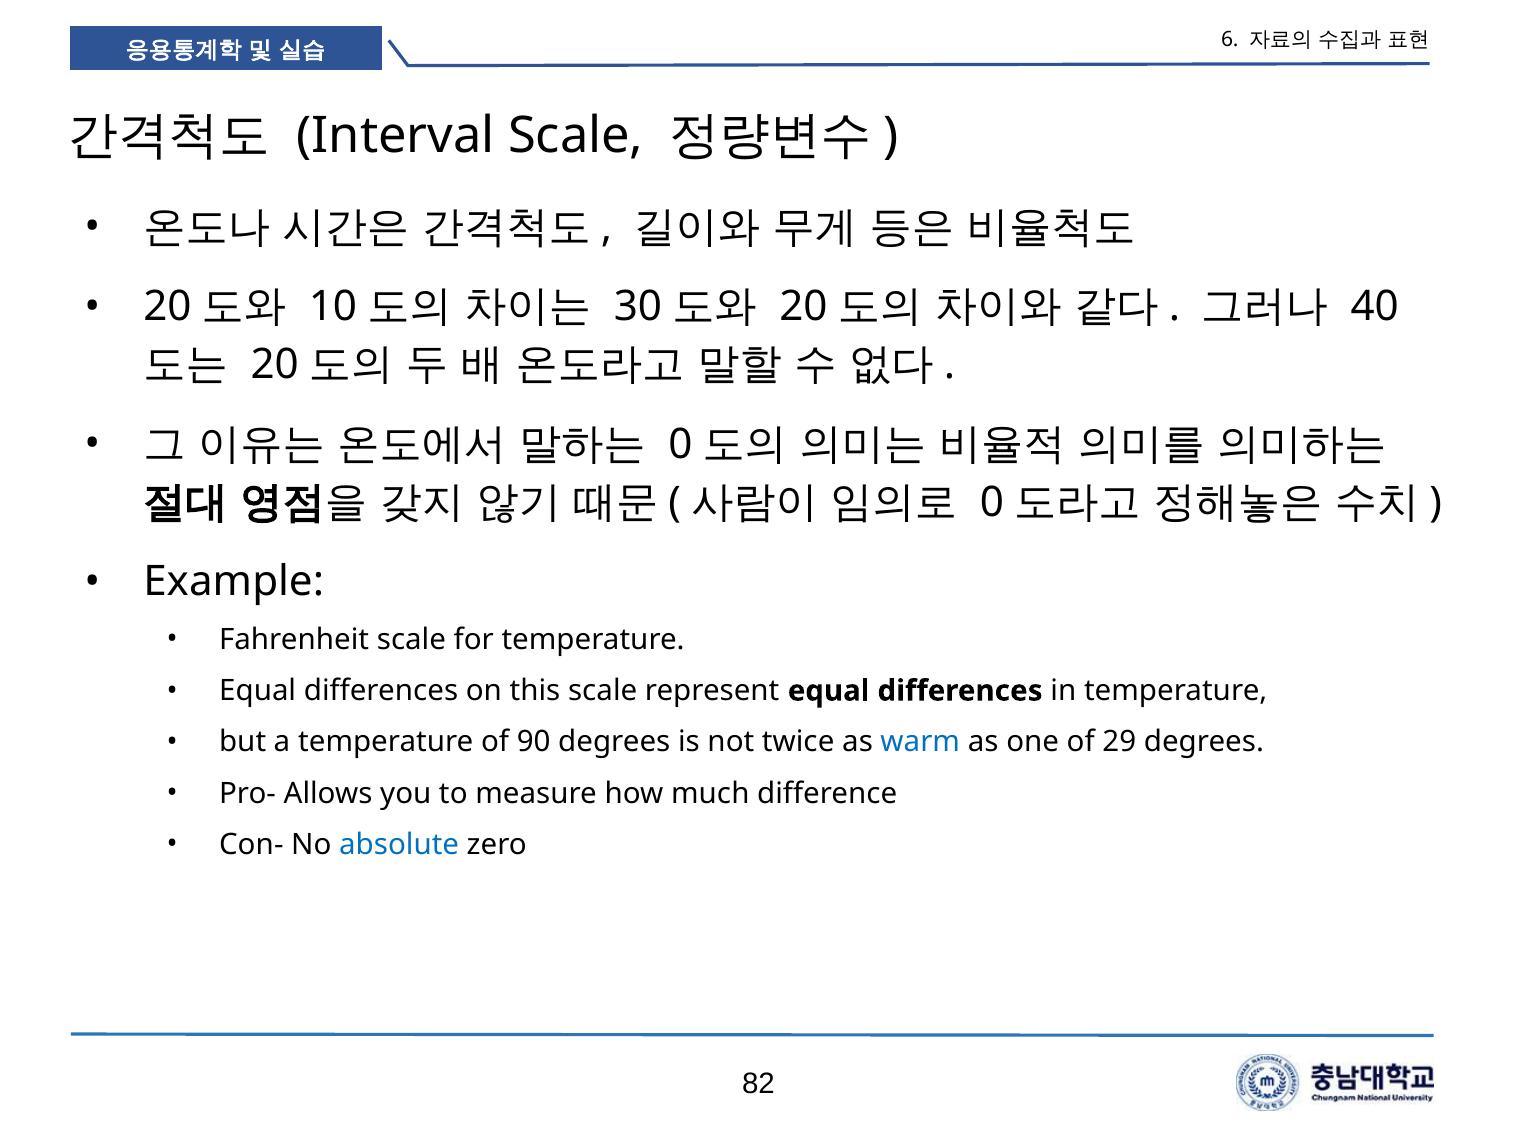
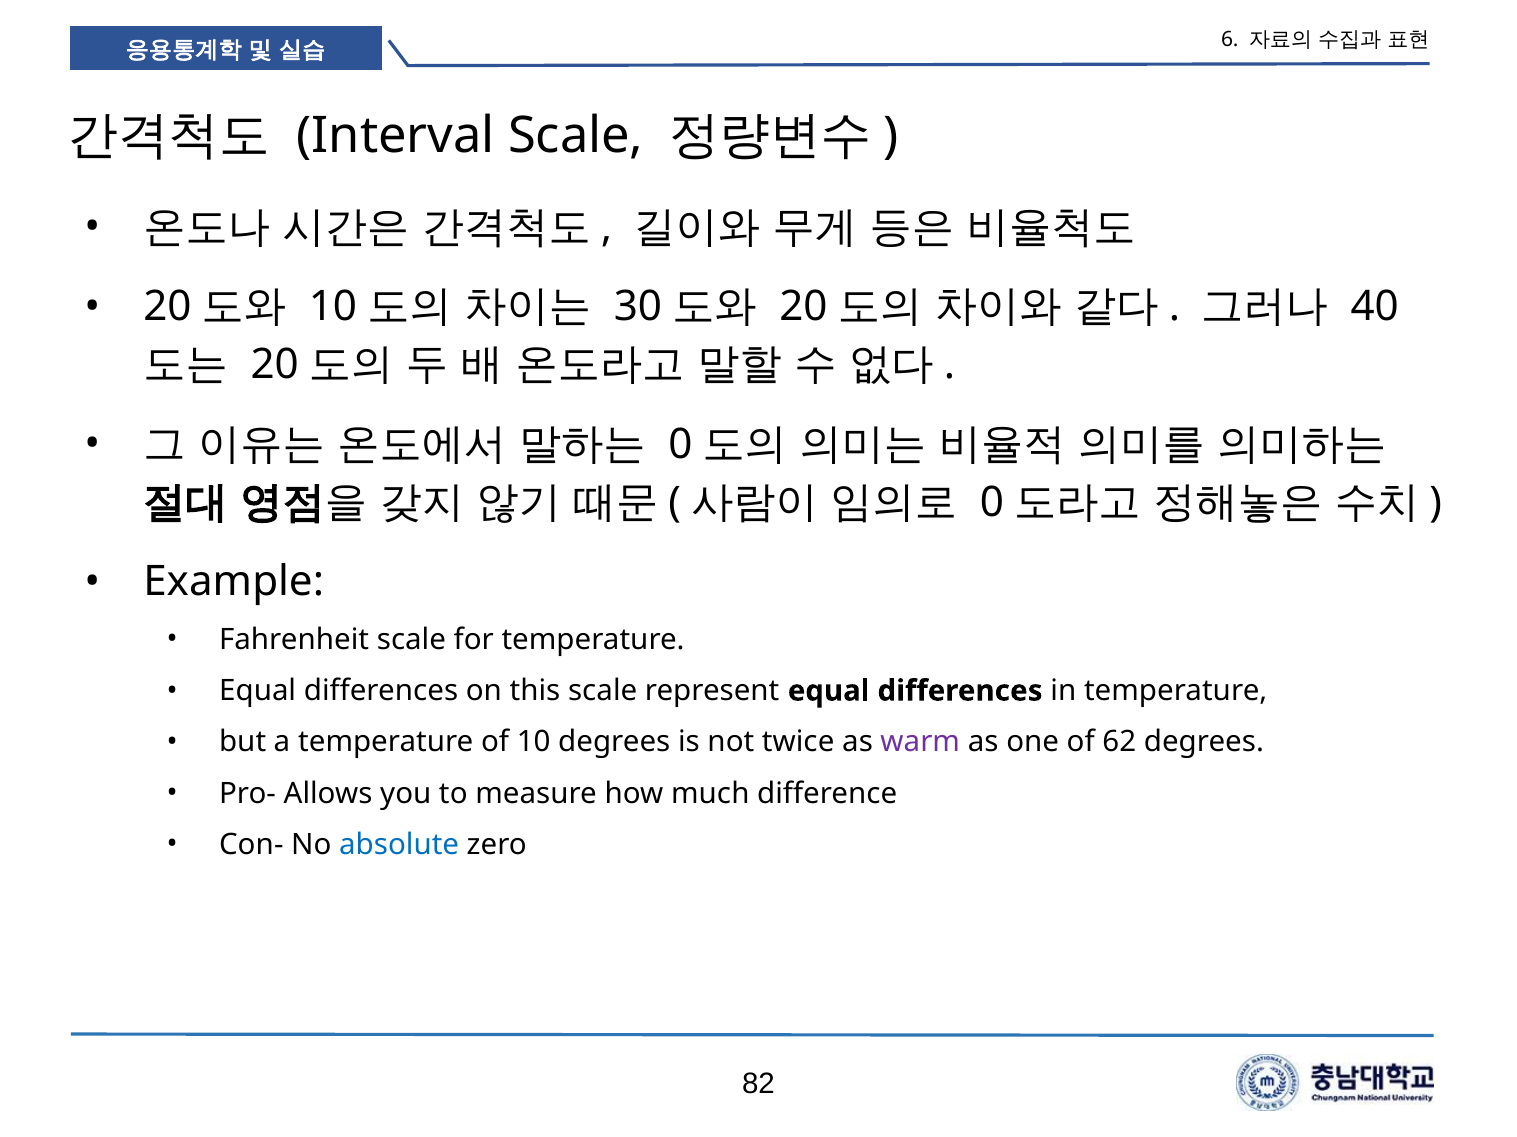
90: 90 -> 10
warm colour: blue -> purple
29: 29 -> 62
